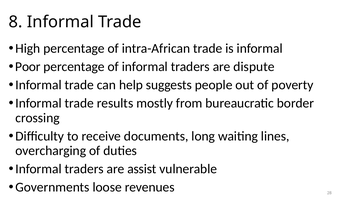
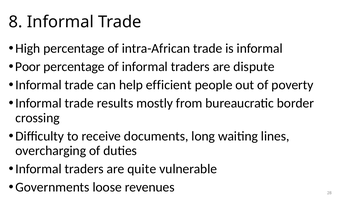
suggests: suggests -> efficient
assist: assist -> quite
